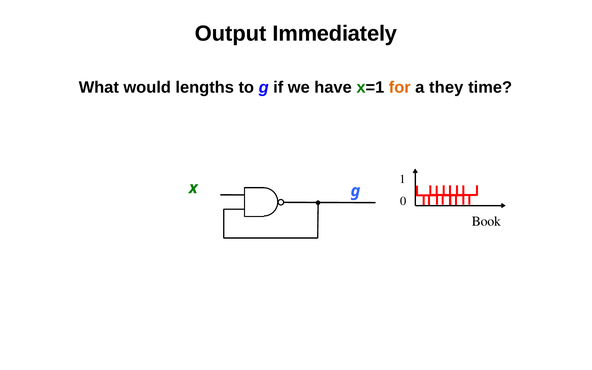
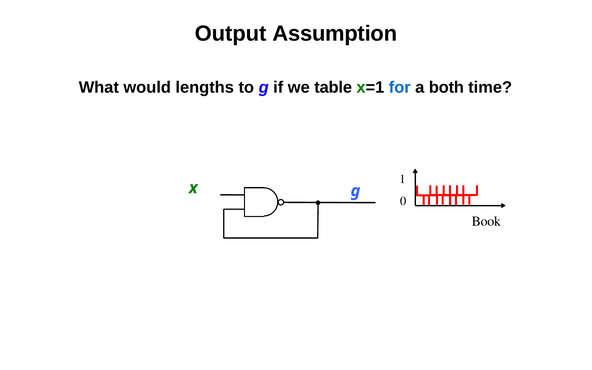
Immediately: Immediately -> Assumption
have: have -> table
for colour: orange -> blue
they: they -> both
